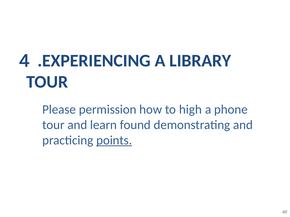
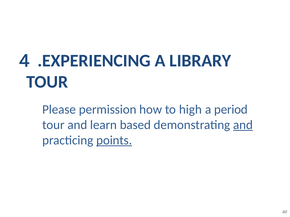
phone: phone -> period
found: found -> based
and at (243, 125) underline: none -> present
